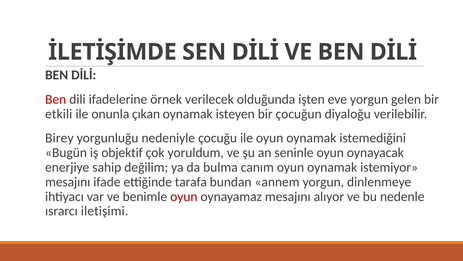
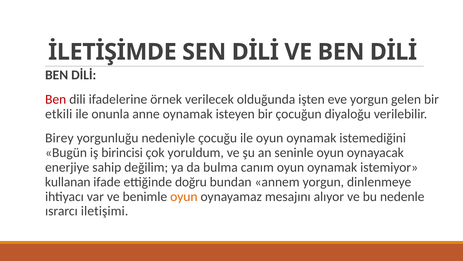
çıkan: çıkan -> anne
objektif: objektif -> birincisi
mesajını at (68, 182): mesajını -> kullanan
tarafa: tarafa -> doğru
oyun at (184, 196) colour: red -> orange
